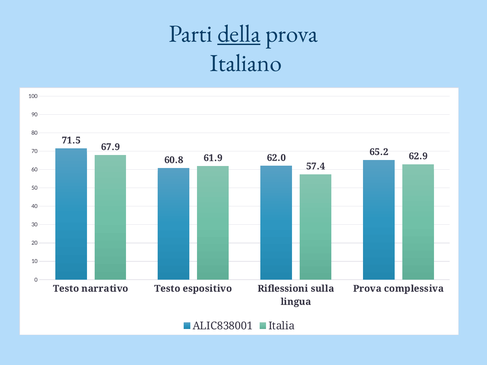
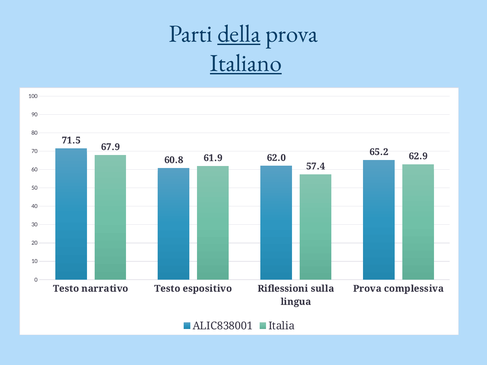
Italiano underline: none -> present
